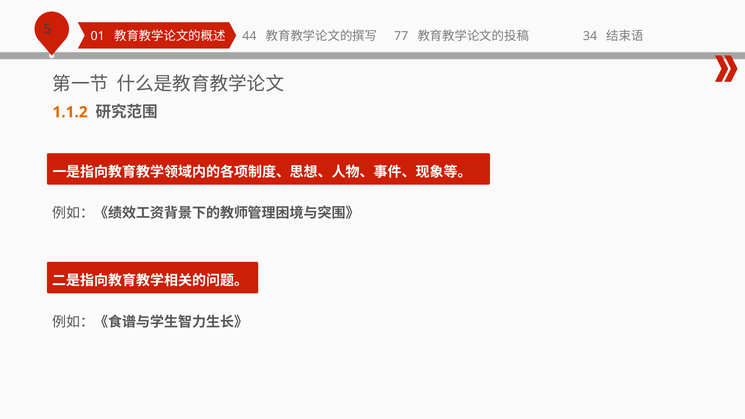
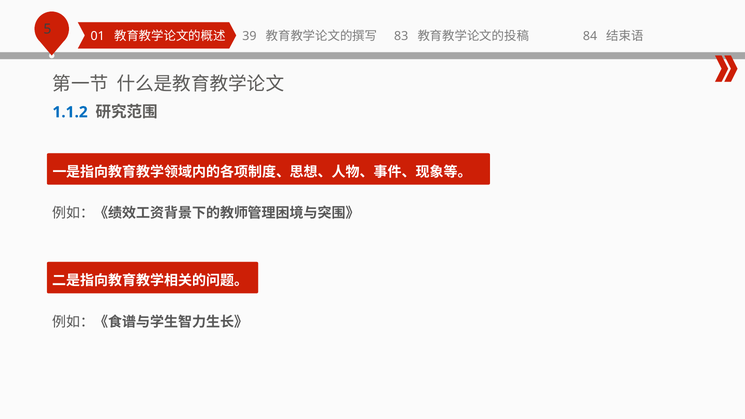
34: 34 -> 84
44: 44 -> 39
77: 77 -> 83
1.1.2 colour: orange -> blue
